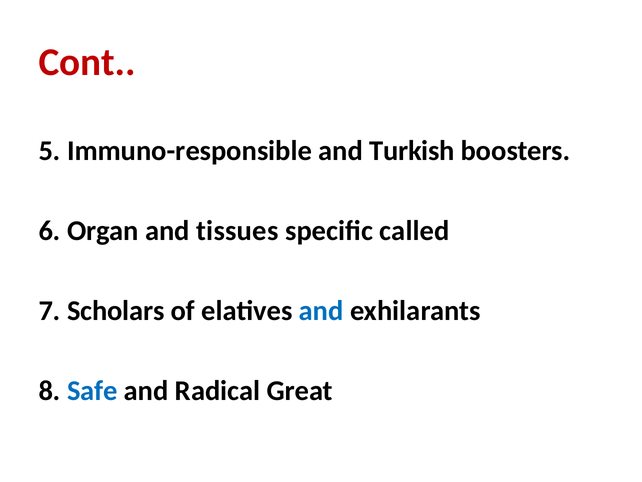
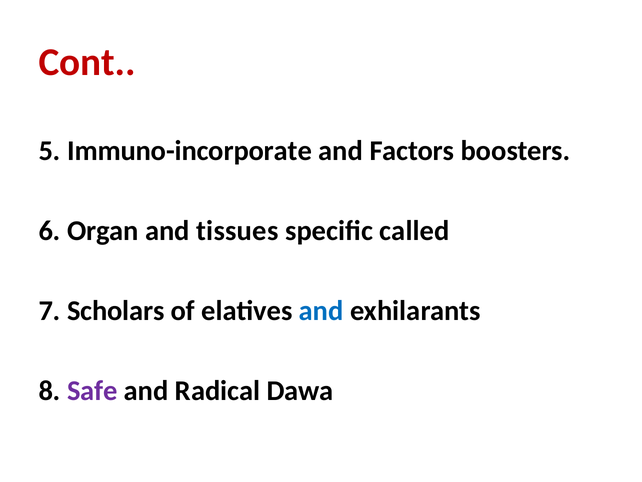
Immuno-responsible: Immuno-responsible -> Immuno-incorporate
Turkish: Turkish -> Factors
Safe colour: blue -> purple
Great: Great -> Dawa
